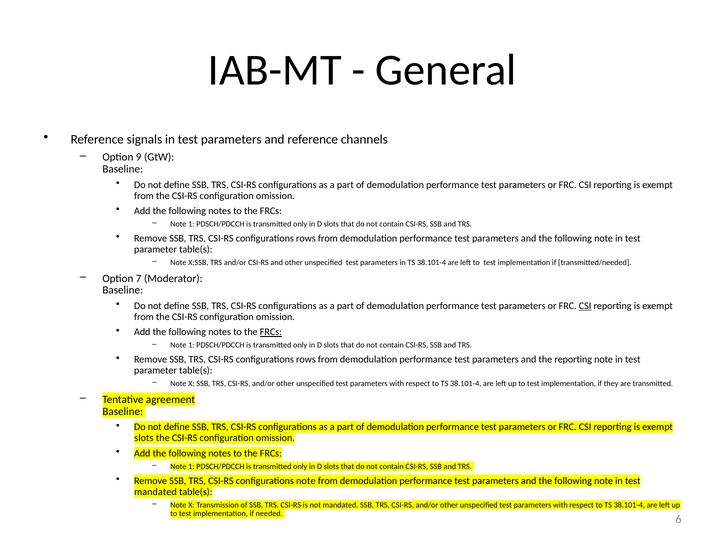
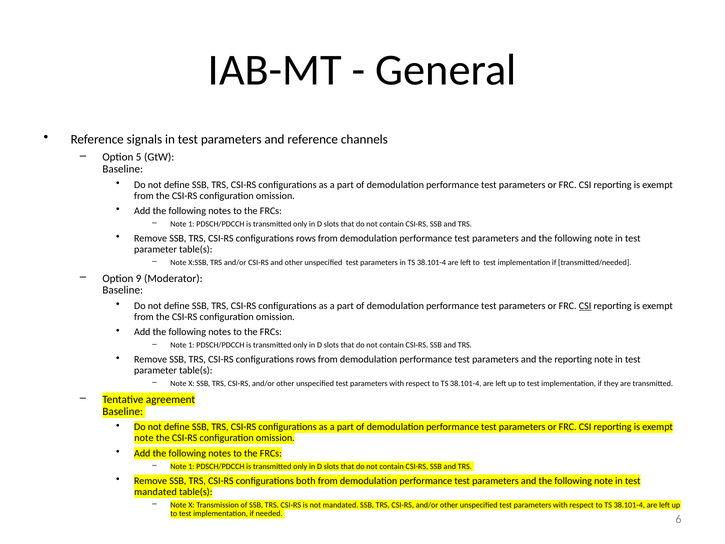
9: 9 -> 5
7: 7 -> 9
FRCs at (271, 332) underline: present -> none
slots at (144, 438): slots -> note
configurations note: note -> both
